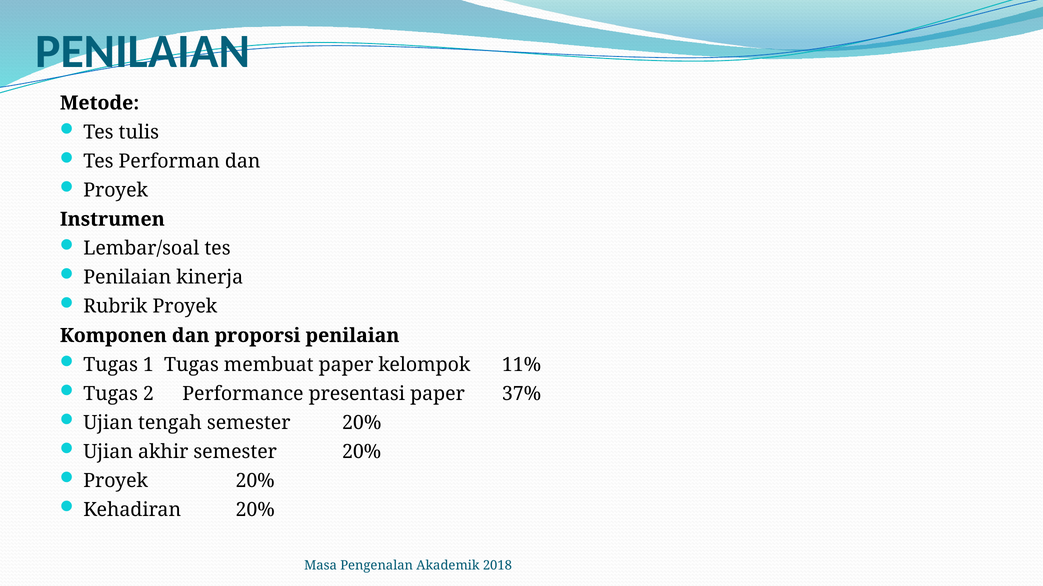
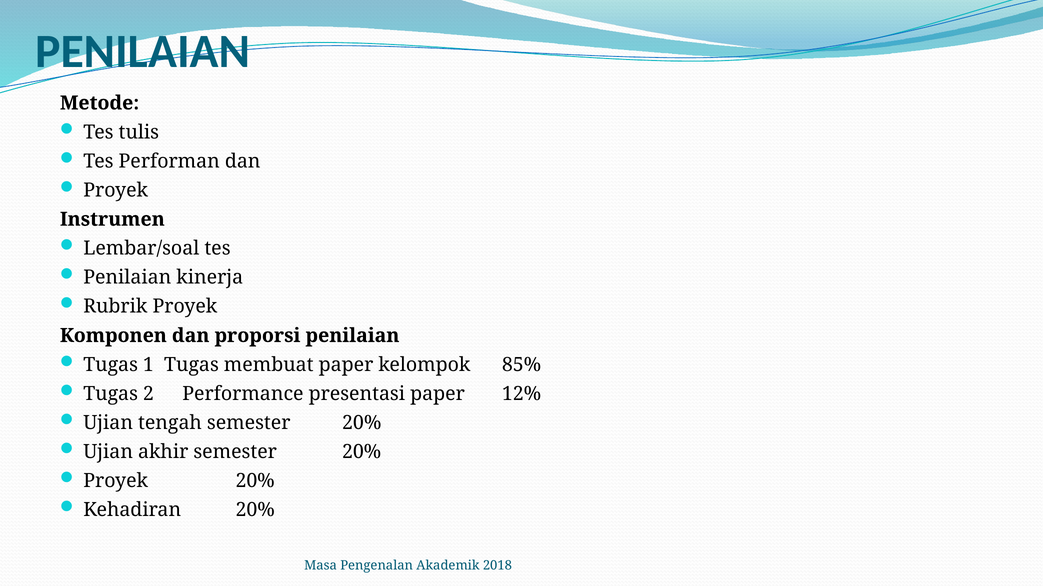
11%: 11% -> 85%
37%: 37% -> 12%
